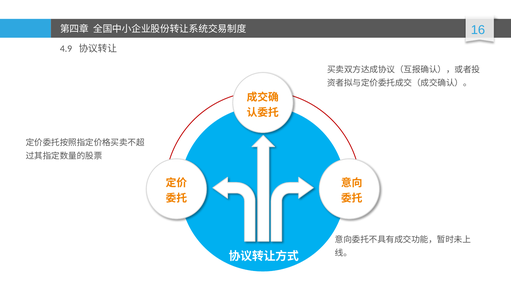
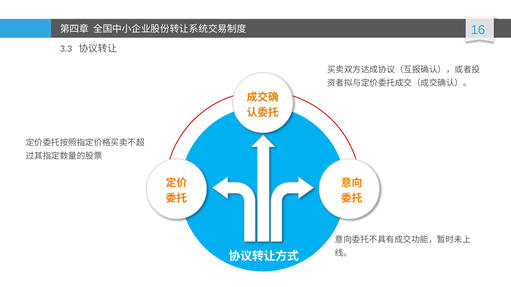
4.9: 4.9 -> 3.3
